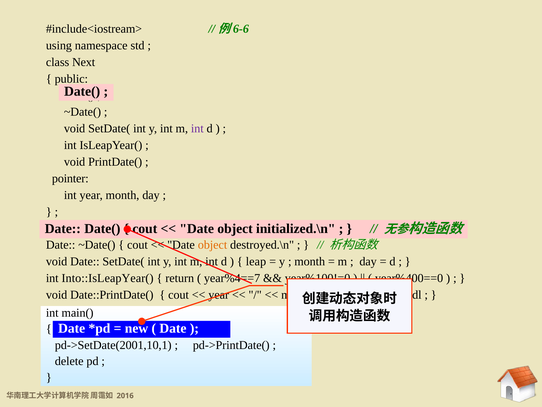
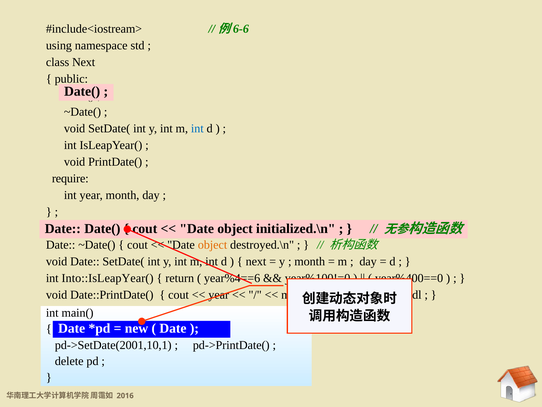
int at (197, 128) colour: purple -> blue
pointer: pointer -> require
leap at (256, 261): leap -> next
year%4==7: year%4==7 -> year%4==6
